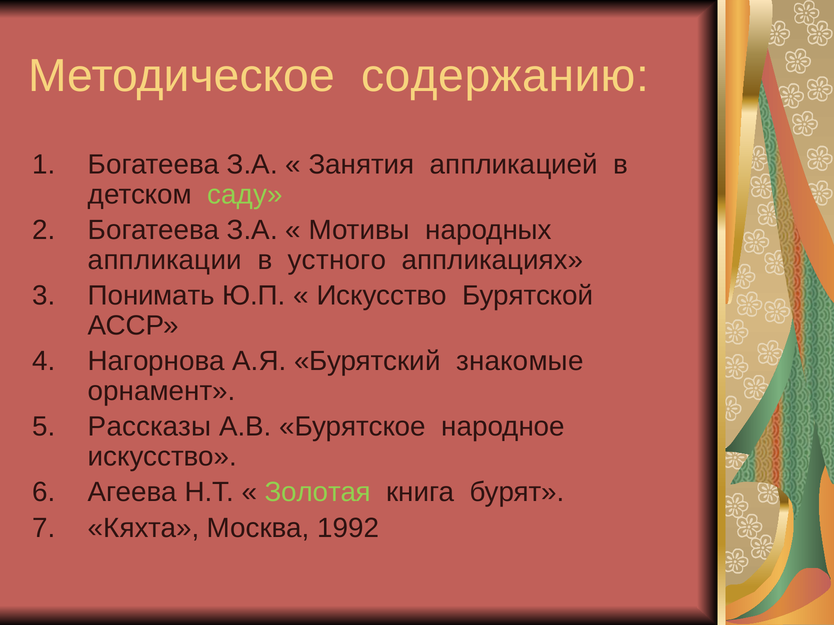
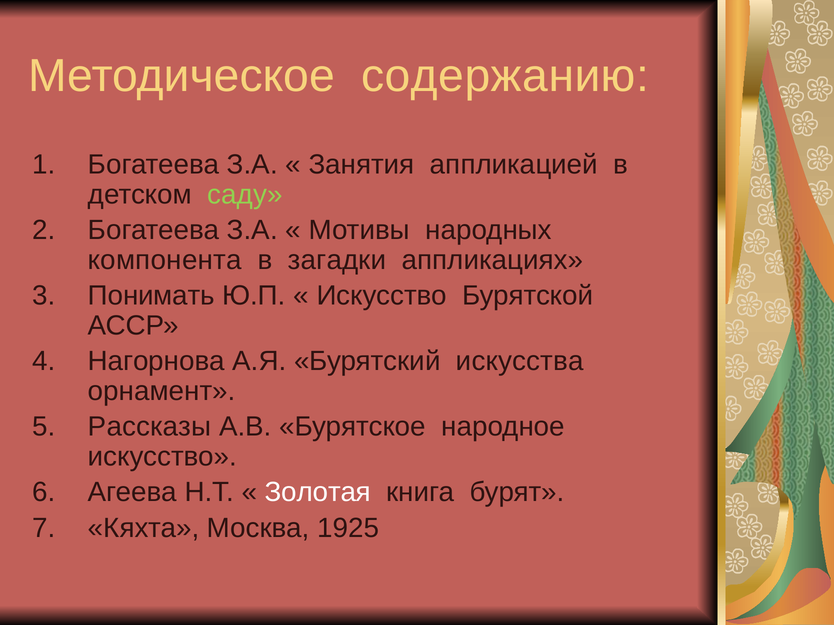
аппликации: аппликации -> компонента
устного: устного -> загадки
знакомые: знакомые -> искусства
Золотая colour: light green -> white
1992: 1992 -> 1925
